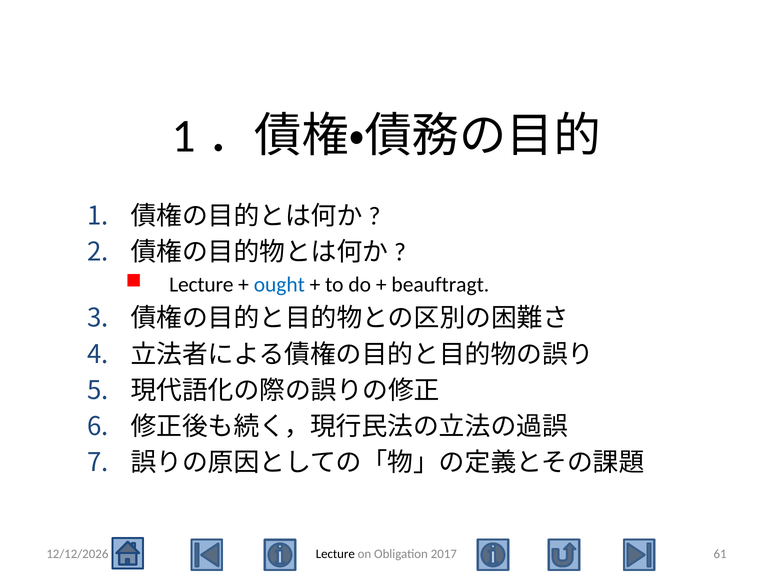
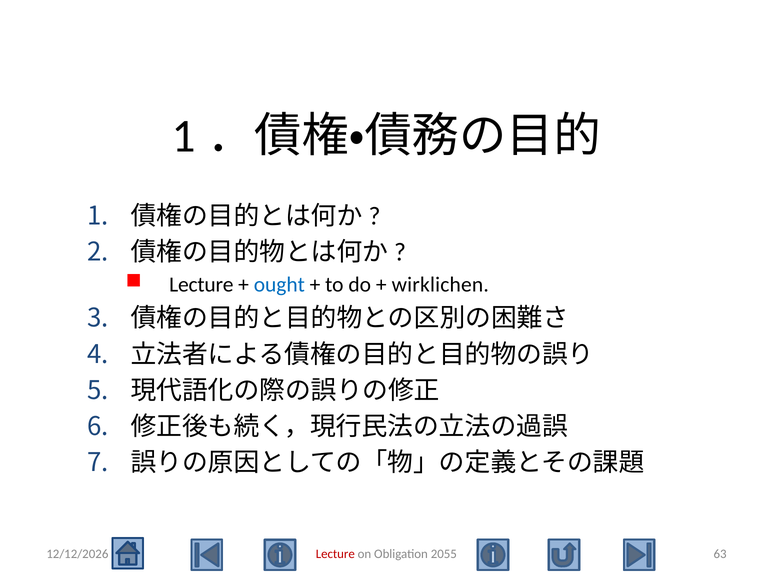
beauftragt: beauftragt -> wirklichen
Lecture at (335, 554) colour: black -> red
2017: 2017 -> 2055
61: 61 -> 63
